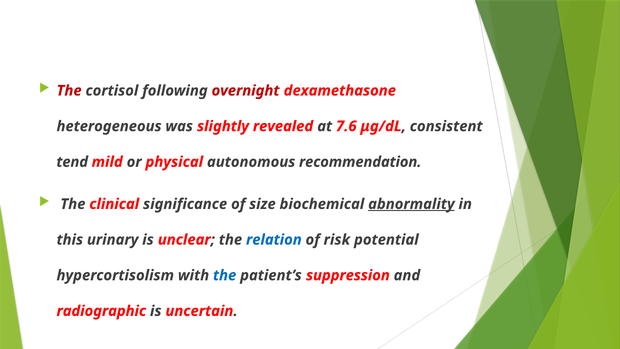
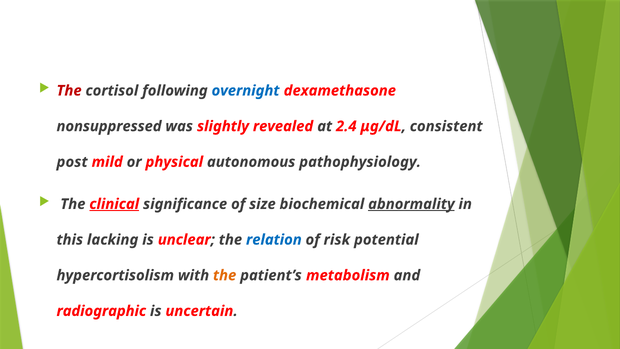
overnight colour: red -> blue
heterogeneous: heterogeneous -> nonsuppressed
7.6: 7.6 -> 2.4
tend: tend -> post
recommendation: recommendation -> pathophysiology
clinical underline: none -> present
urinary: urinary -> lacking
the at (225, 275) colour: blue -> orange
suppression: suppression -> metabolism
